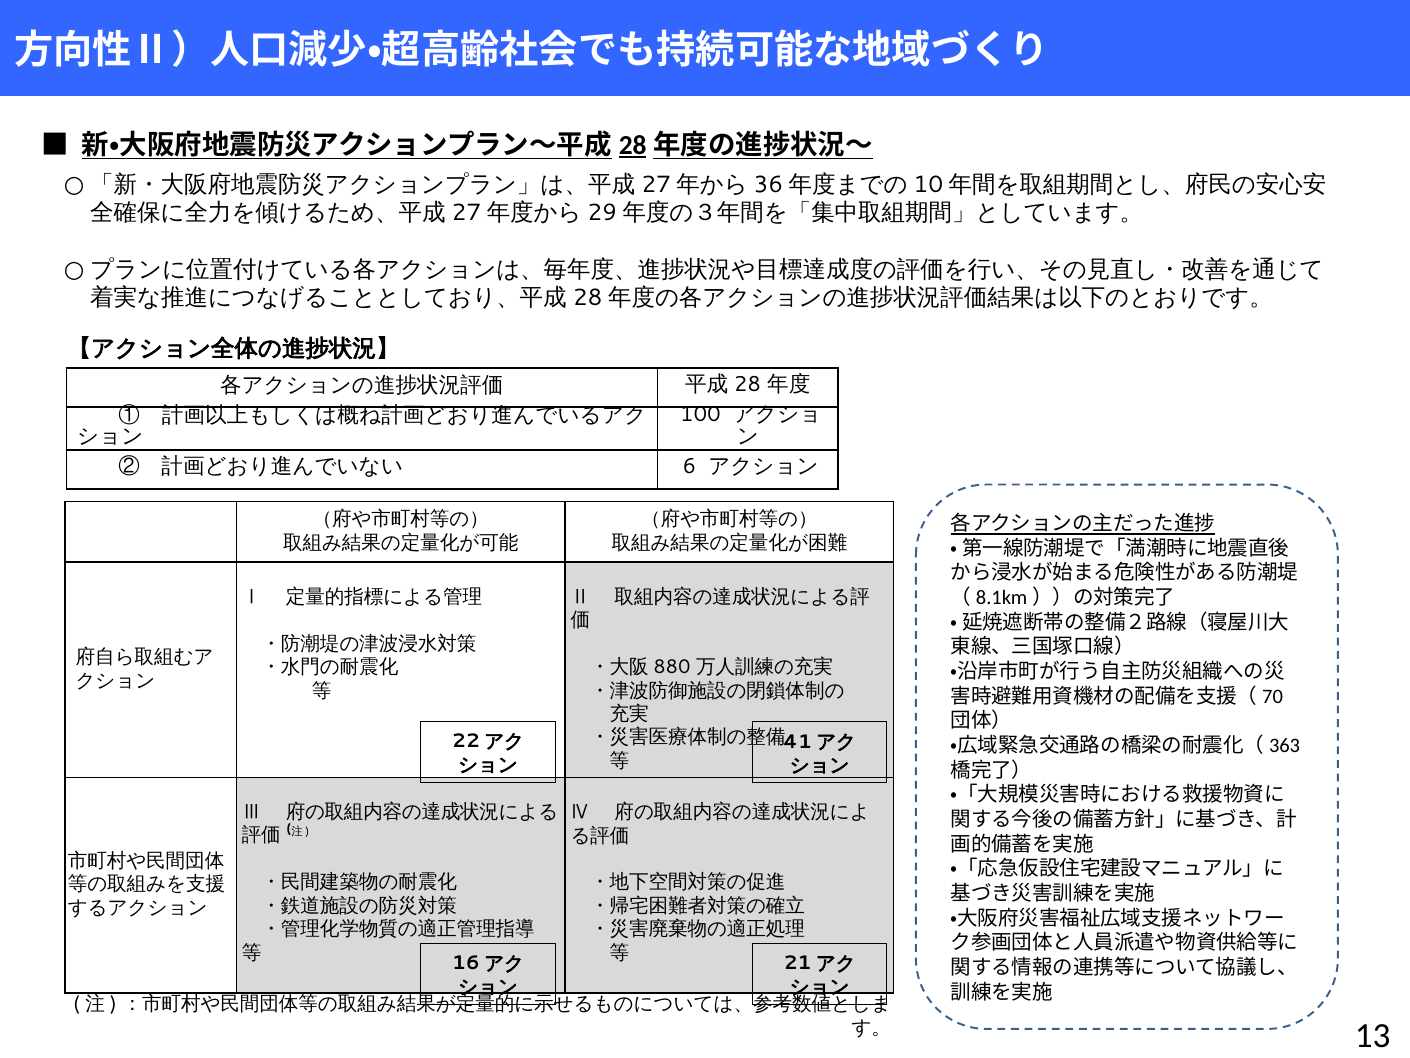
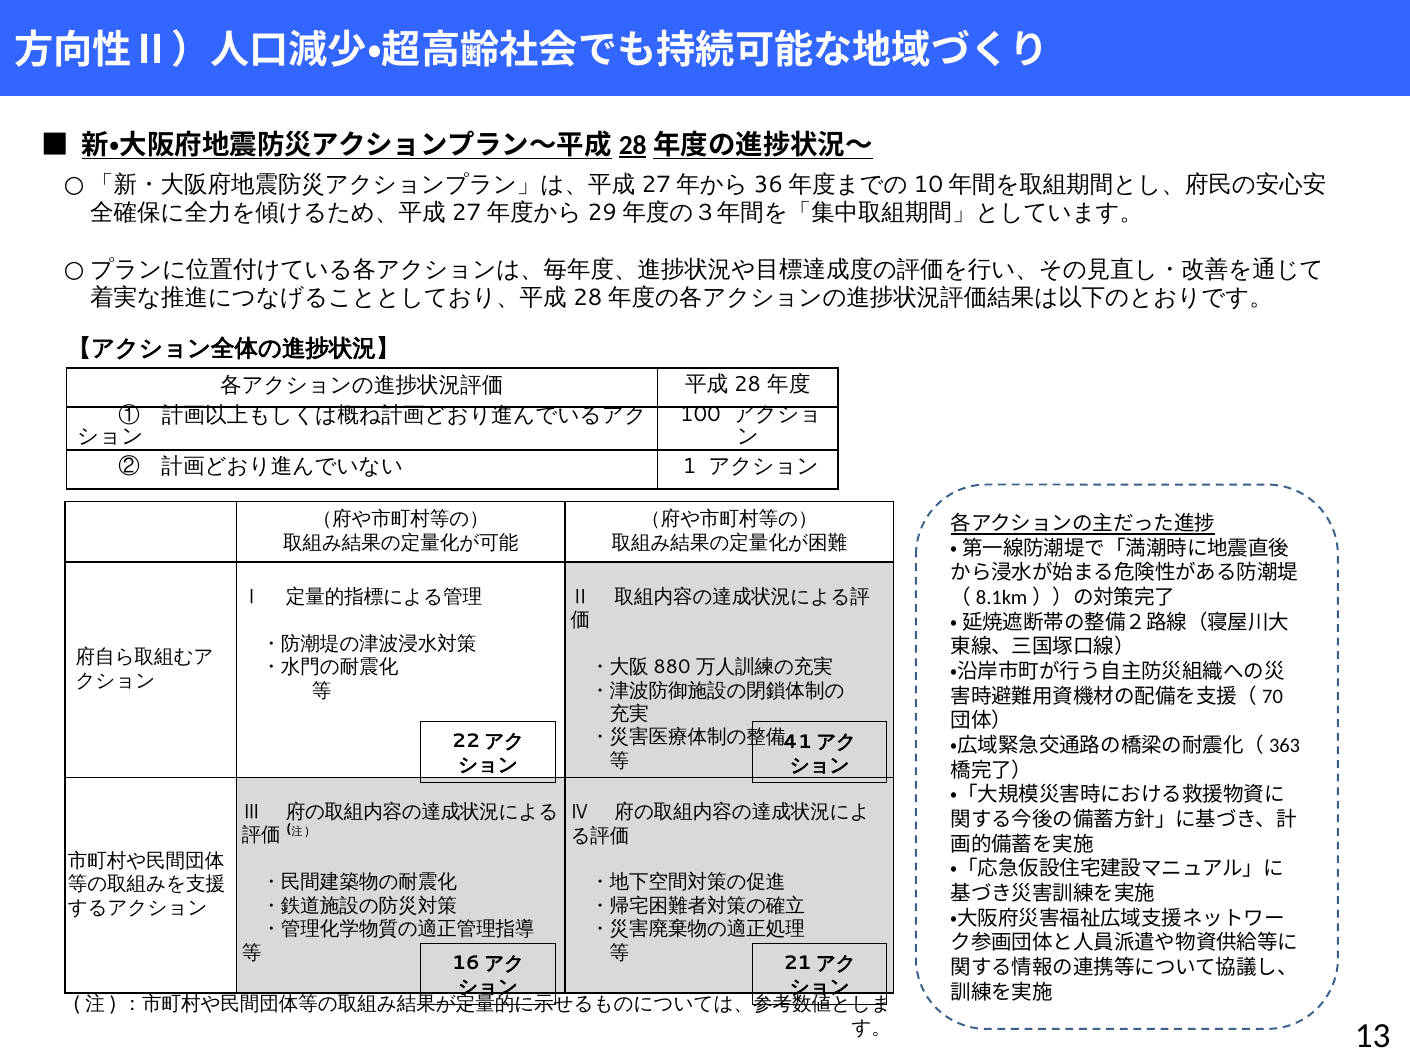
6: 6 -> 1
